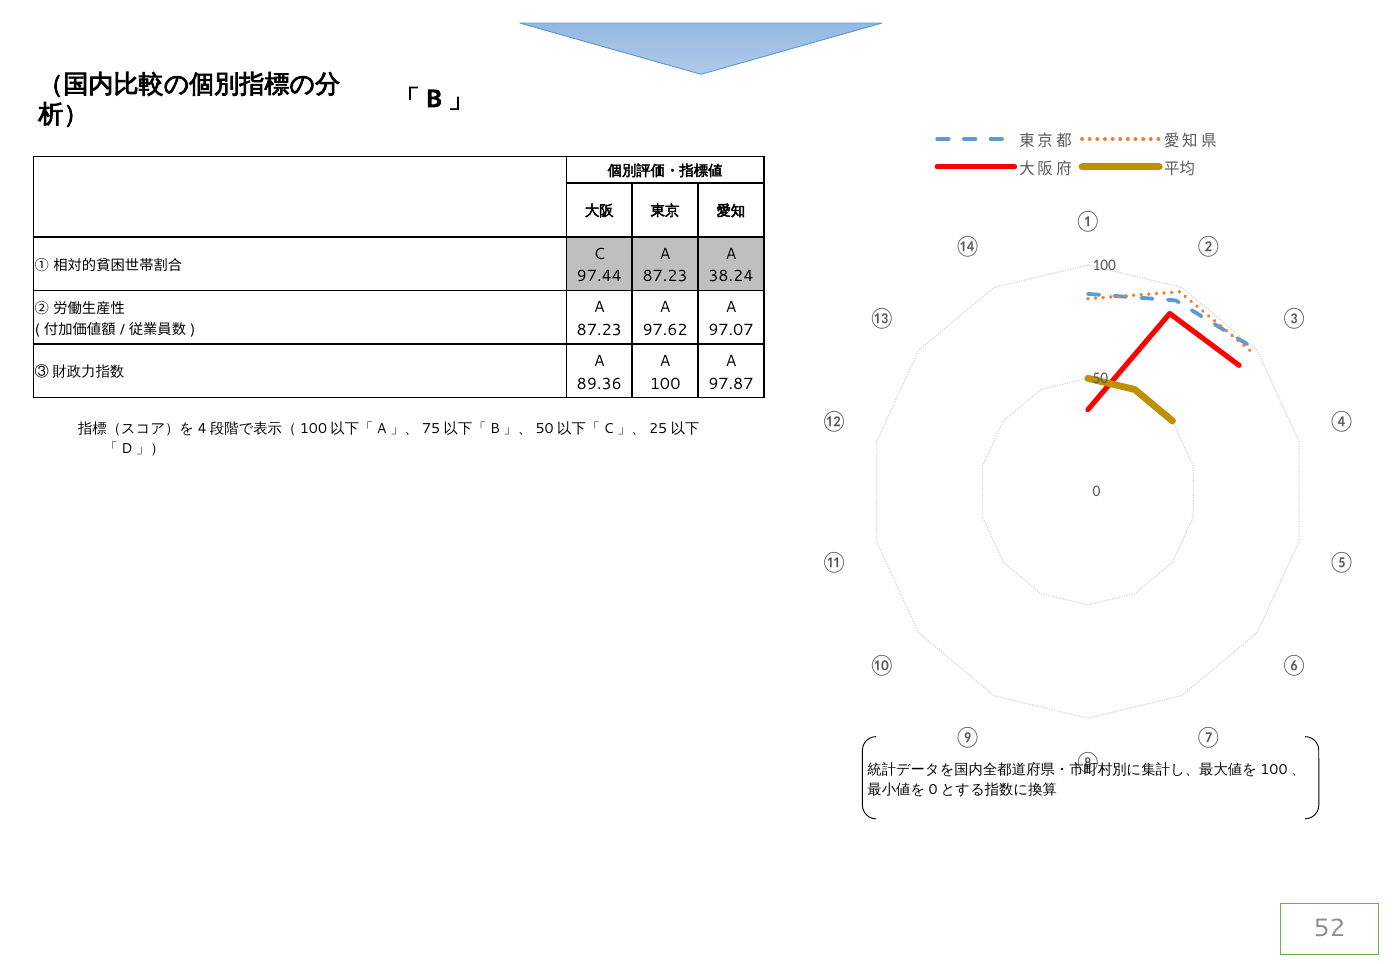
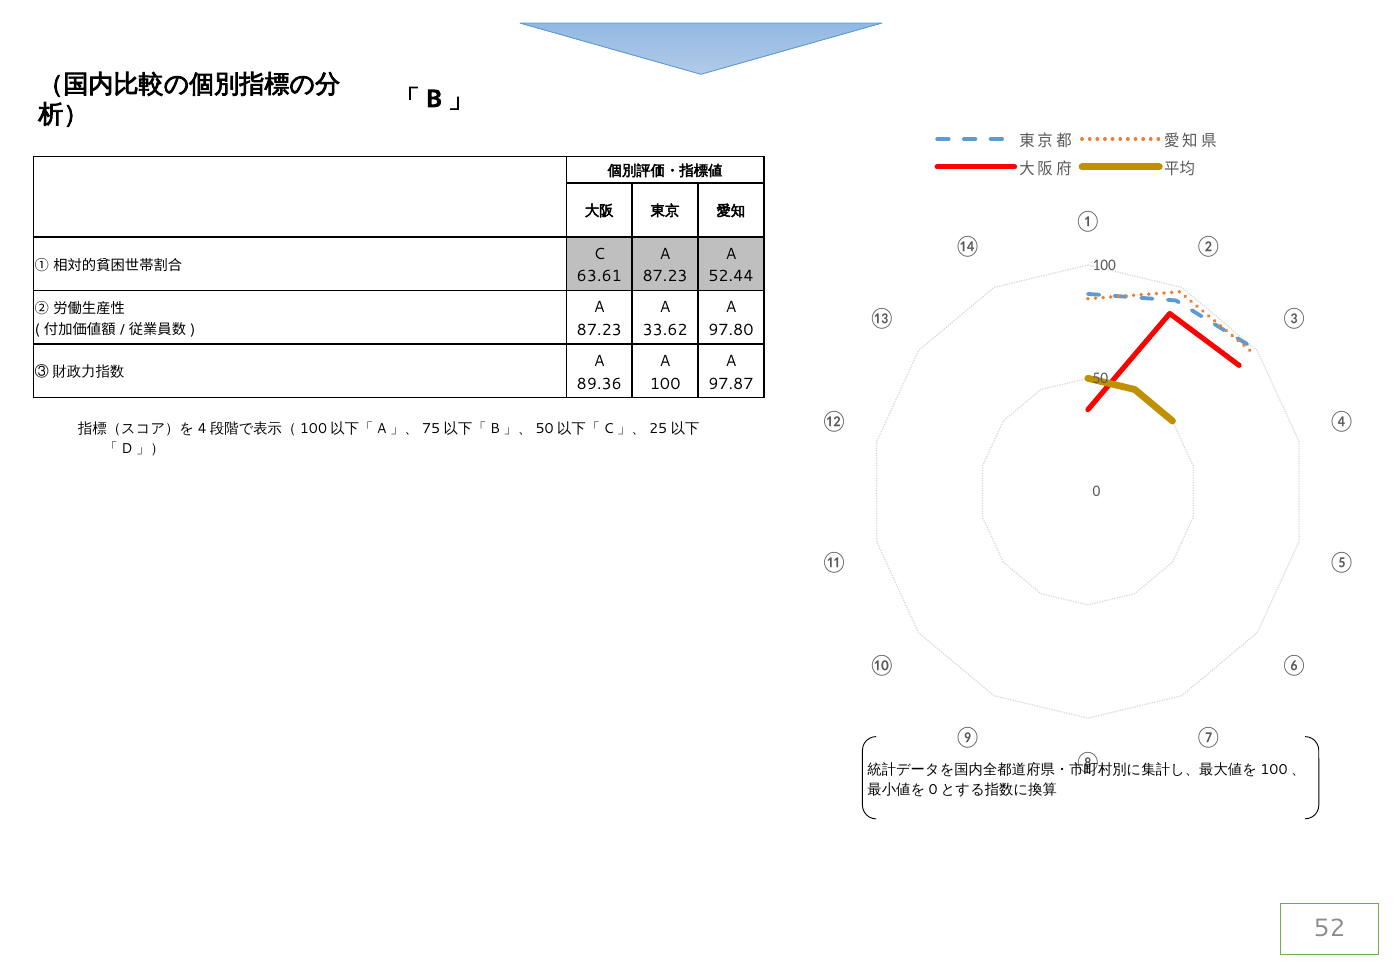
97.44: 97.44 -> 63.61
38.24: 38.24 -> 52.44
97.62: 97.62 -> 33.62
97.07: 97.07 -> 97.80
